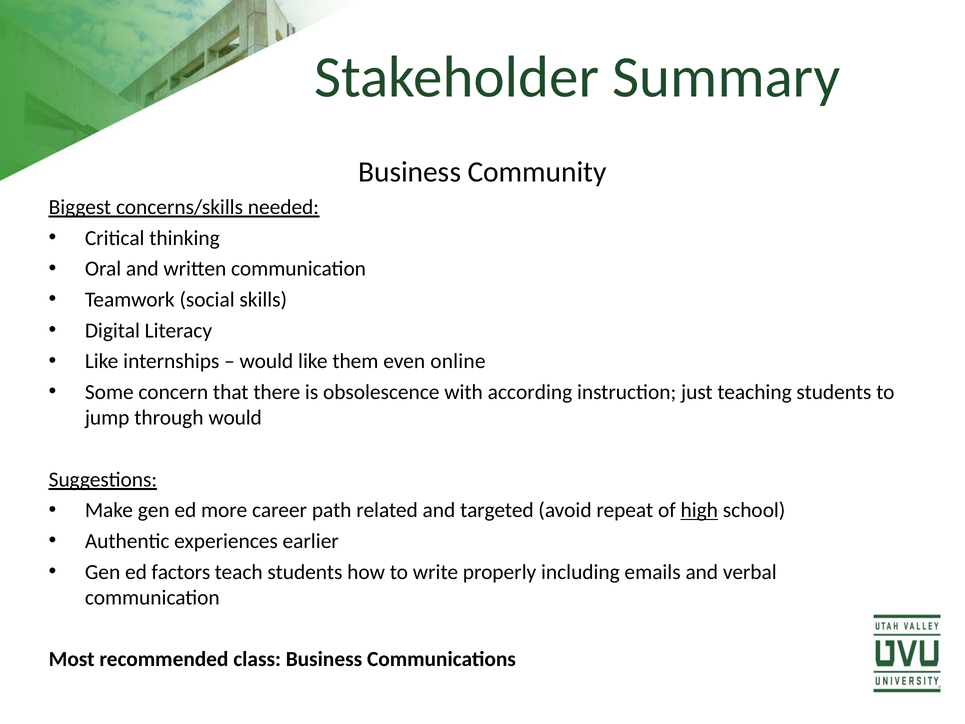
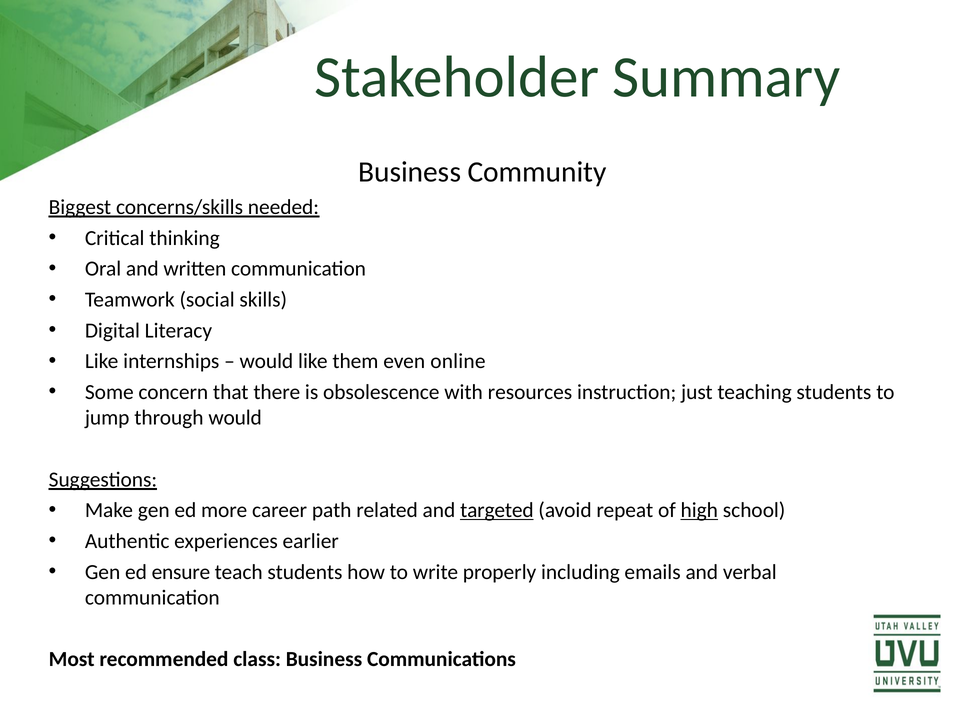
according: according -> resources
targeted underline: none -> present
factors: factors -> ensure
